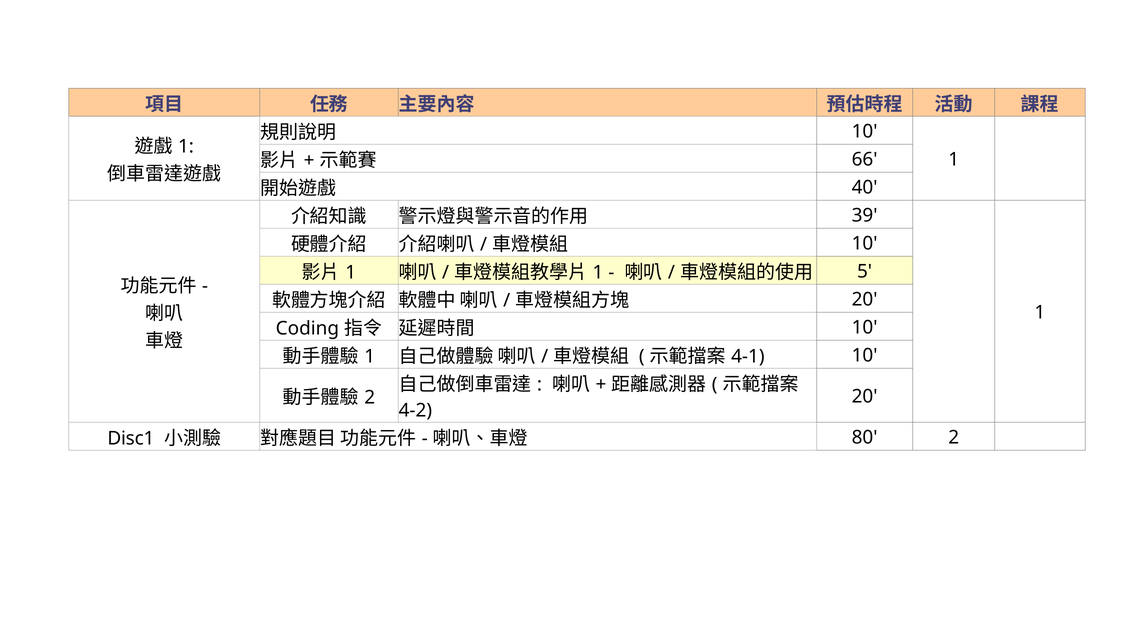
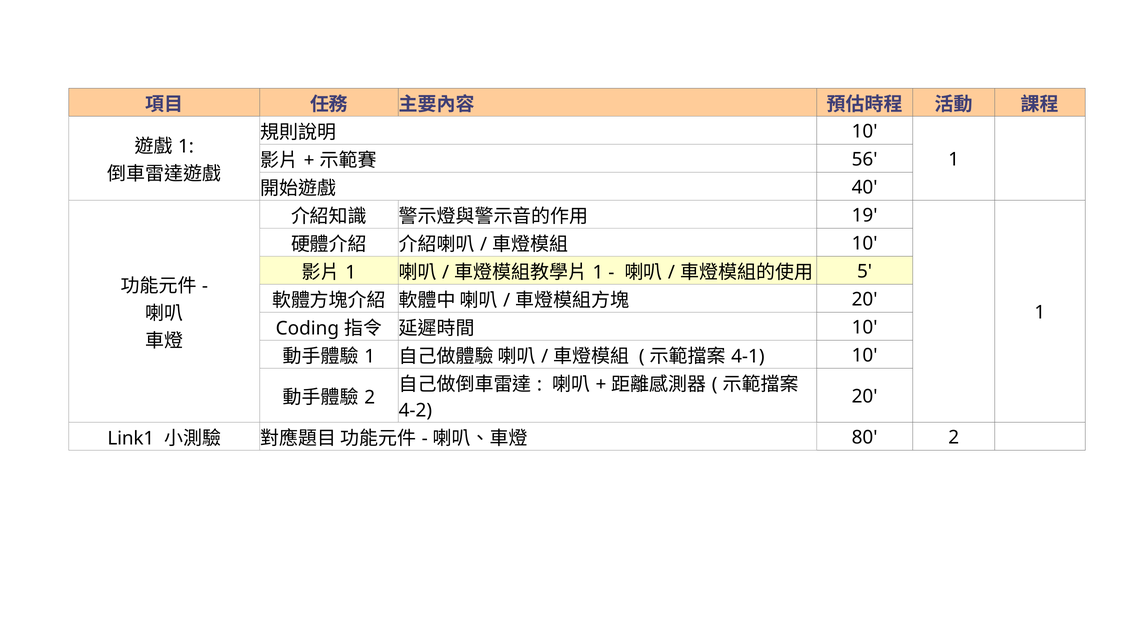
66: 66 -> 56
39: 39 -> 19
Disc1: Disc1 -> Link1
